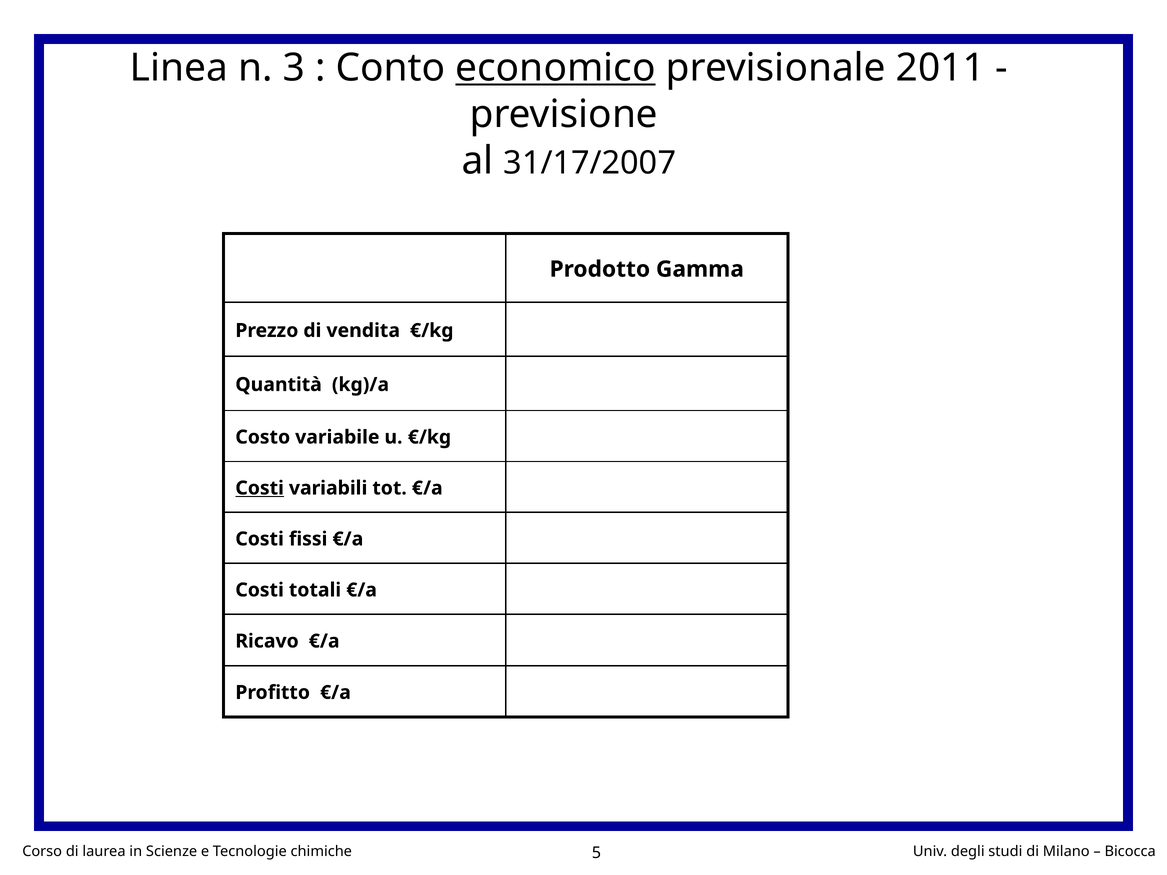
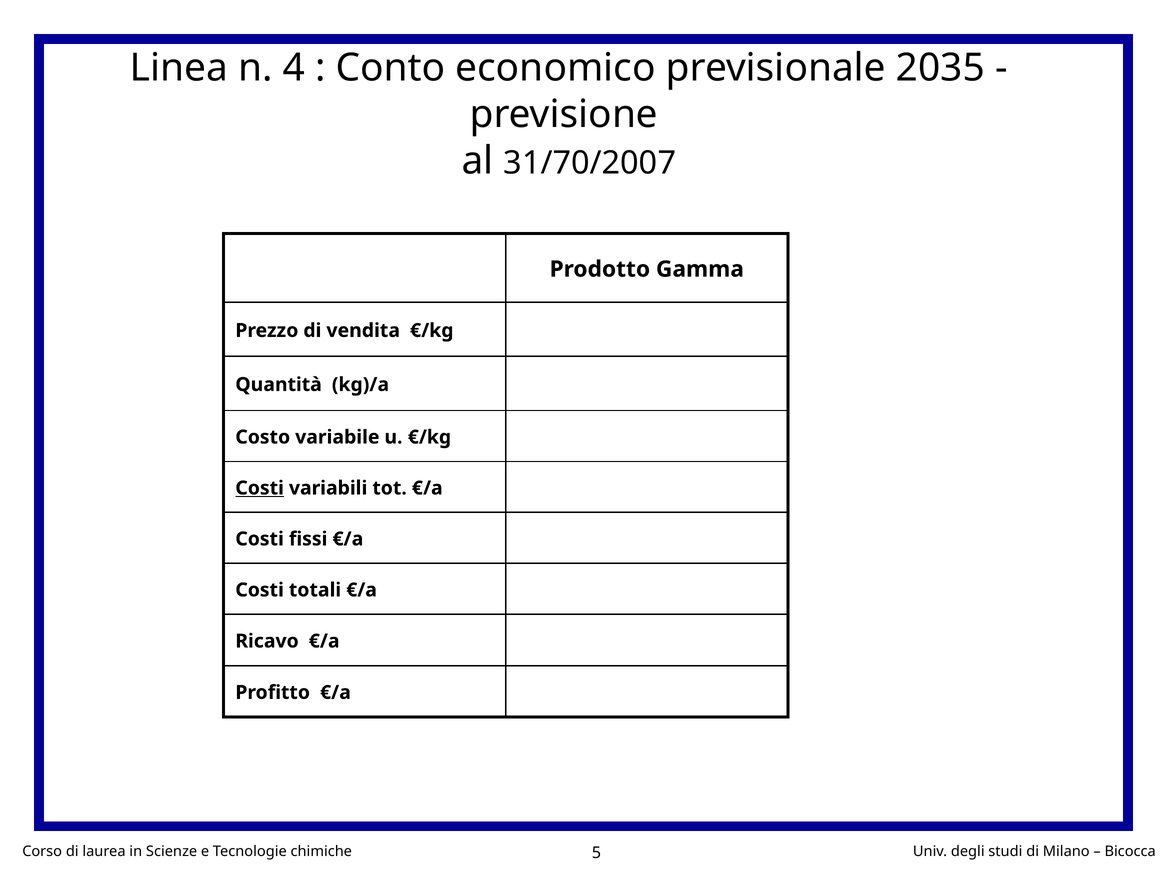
3: 3 -> 4
economico underline: present -> none
2011: 2011 -> 2035
31/17/2007: 31/17/2007 -> 31/70/2007
